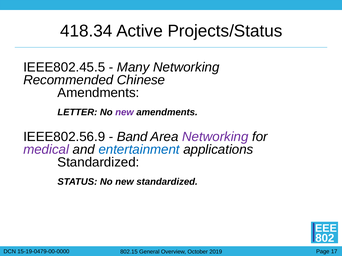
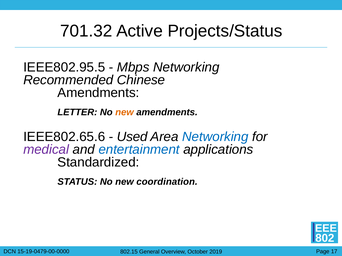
418.34: 418.34 -> 701.32
IEEE802.45.5: IEEE802.45.5 -> IEEE802.95.5
Many: Many -> Mbps
new at (125, 113) colour: purple -> orange
IEEE802.56.9: IEEE802.56.9 -> IEEE802.65.6
Band: Band -> Used
Networking at (215, 137) colour: purple -> blue
new standardized: standardized -> coordination
